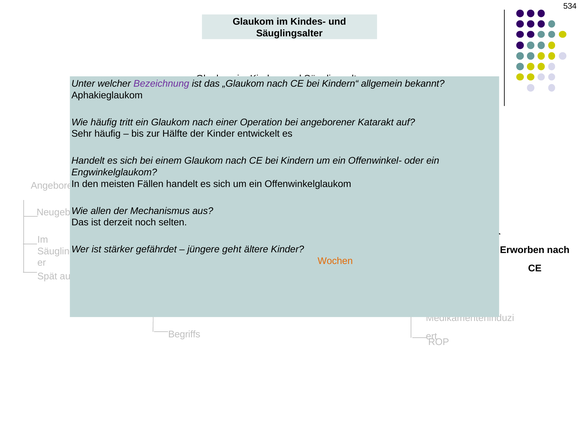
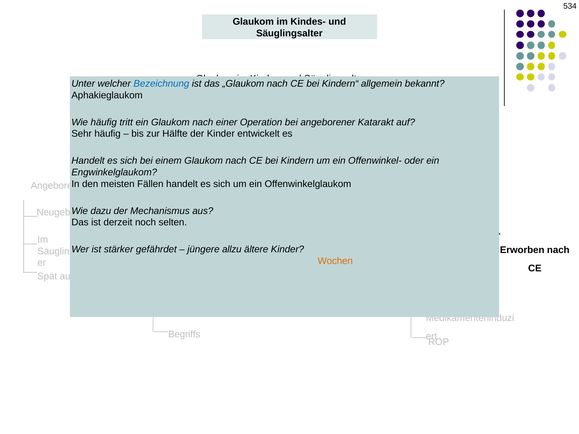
Bezeichnung colour: purple -> blue
allen: allen -> dazu
geht: geht -> allzu
